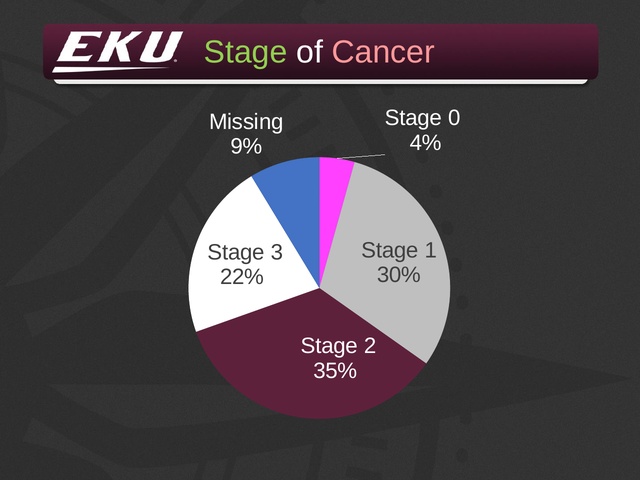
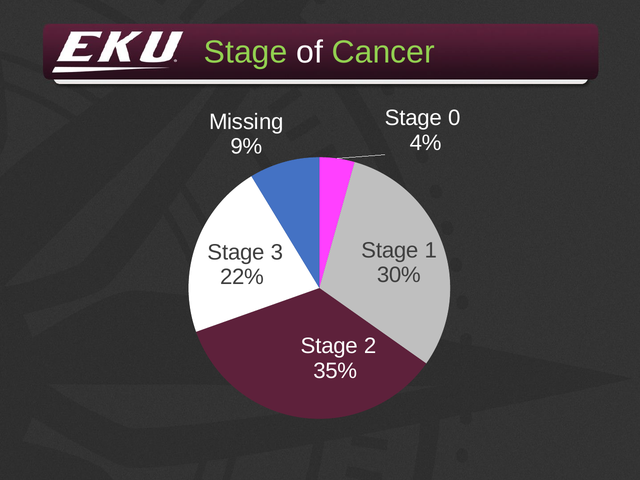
Cancer colour: pink -> light green
